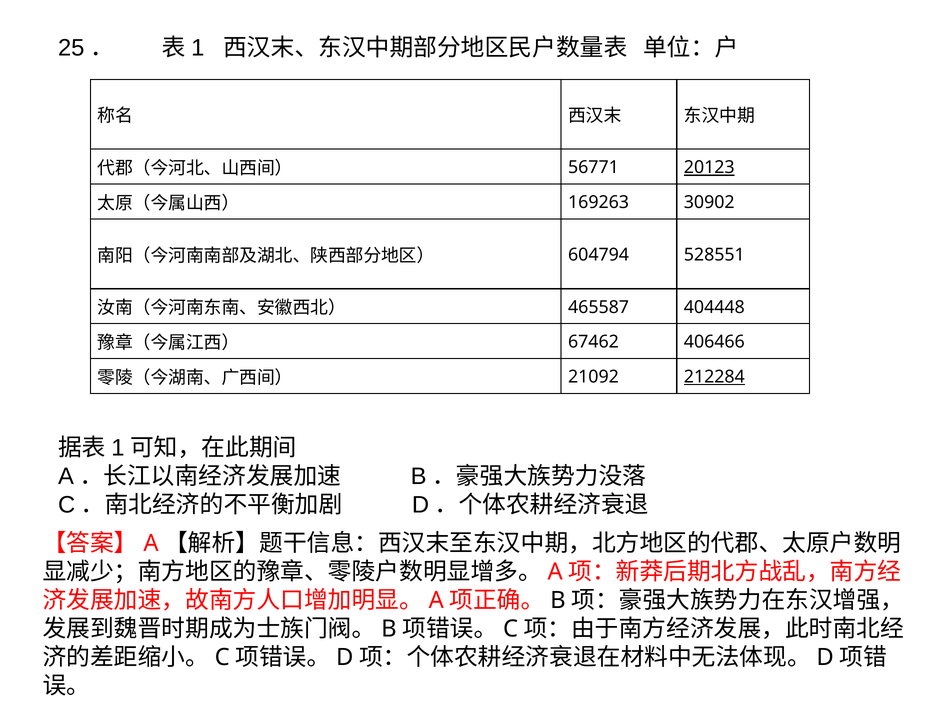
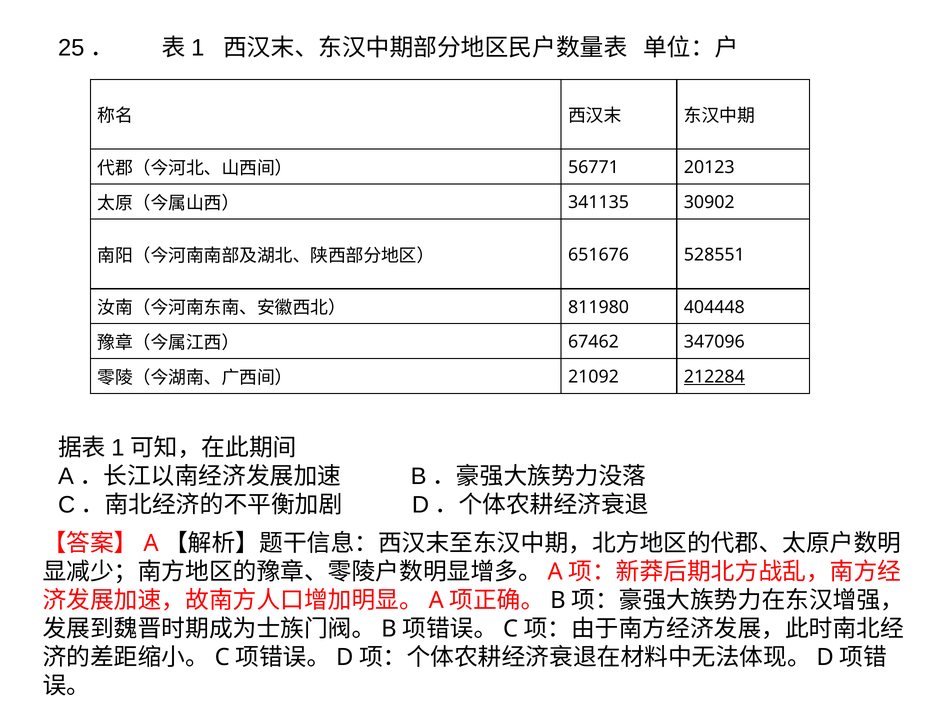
20123 underline: present -> none
169263: 169263 -> 341135
604794: 604794 -> 651676
465587: 465587 -> 811980
406466: 406466 -> 347096
